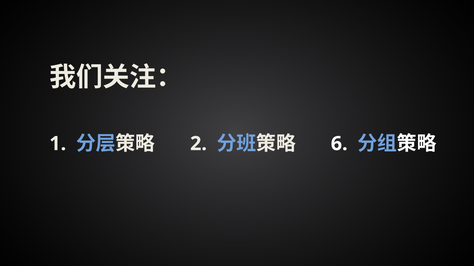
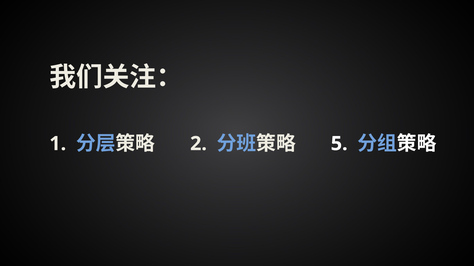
6: 6 -> 5
